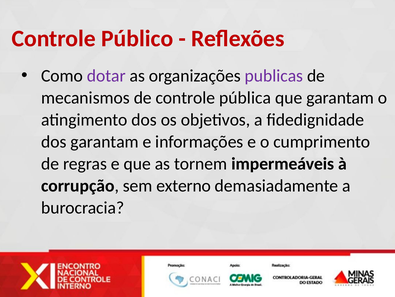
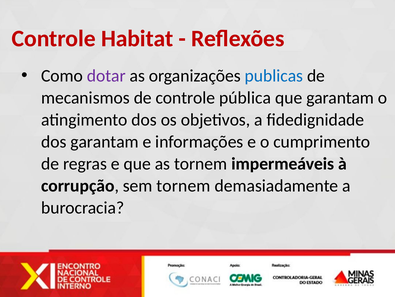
Público: Público -> Habitat
publicas colour: purple -> blue
sem externo: externo -> tornem
